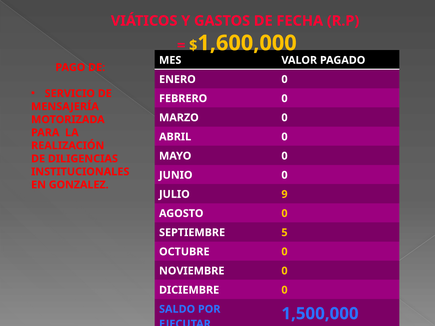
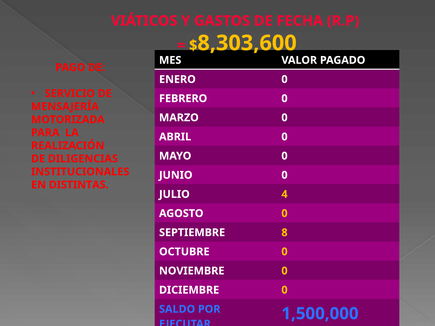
1,600,000: 1,600,000 -> 8,303,600
GONZALEZ: GONZALEZ -> DISTINTAS
9: 9 -> 4
5: 5 -> 8
